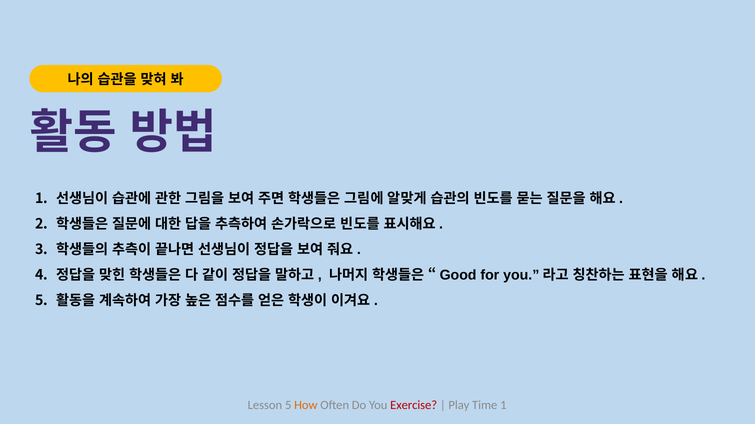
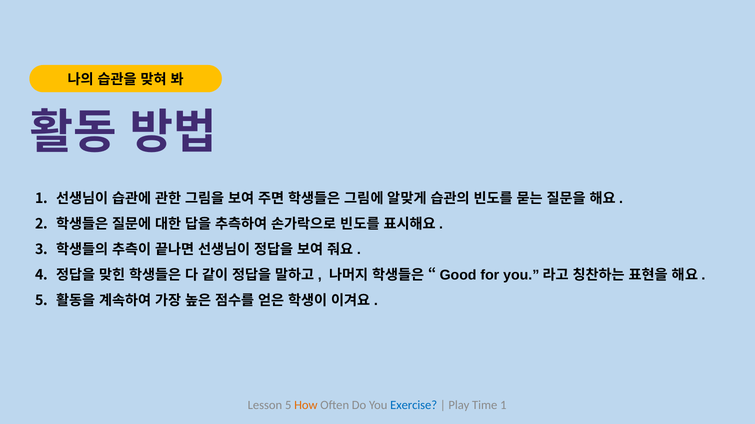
Exercise colour: red -> blue
